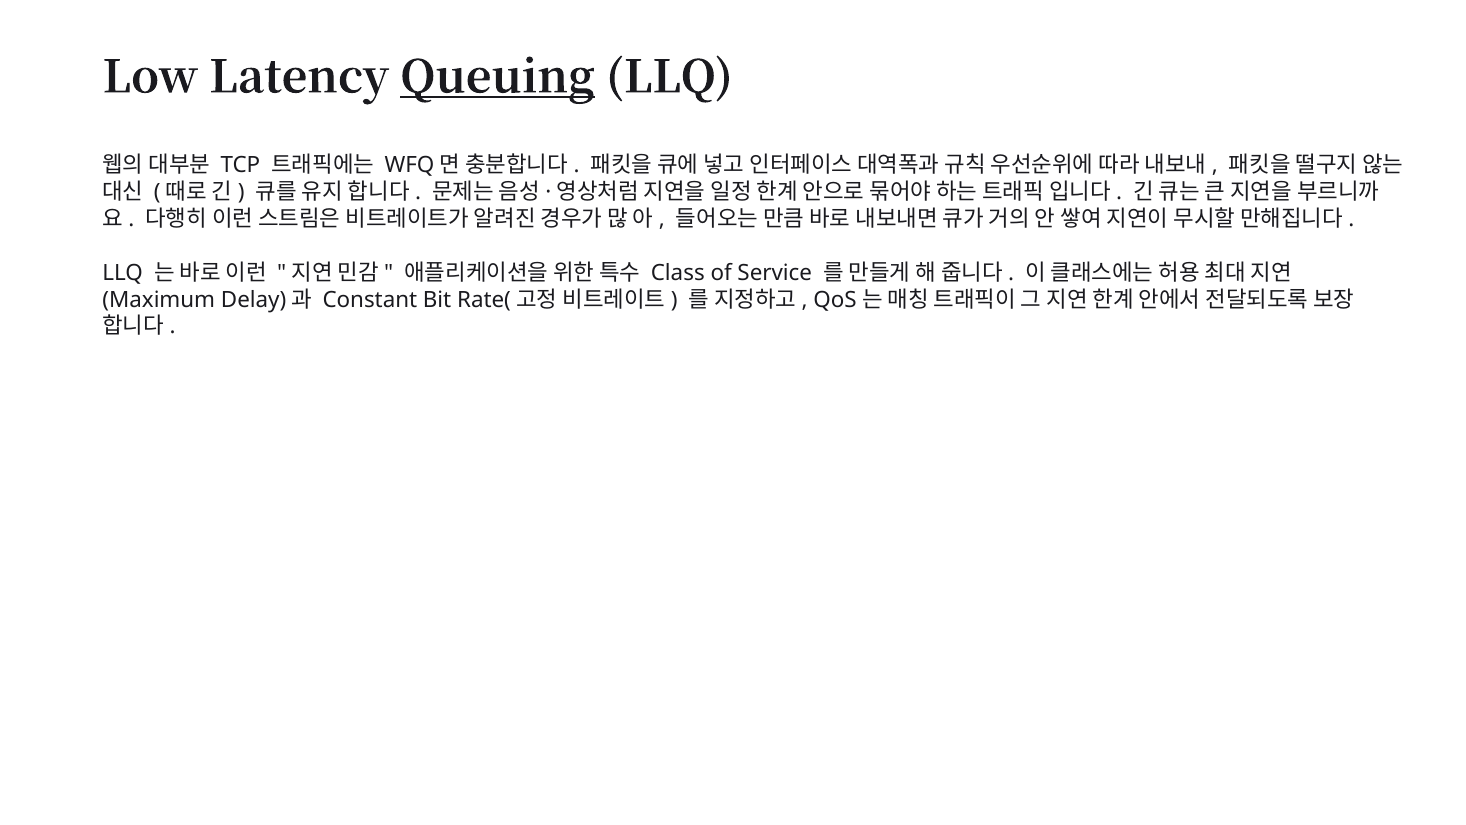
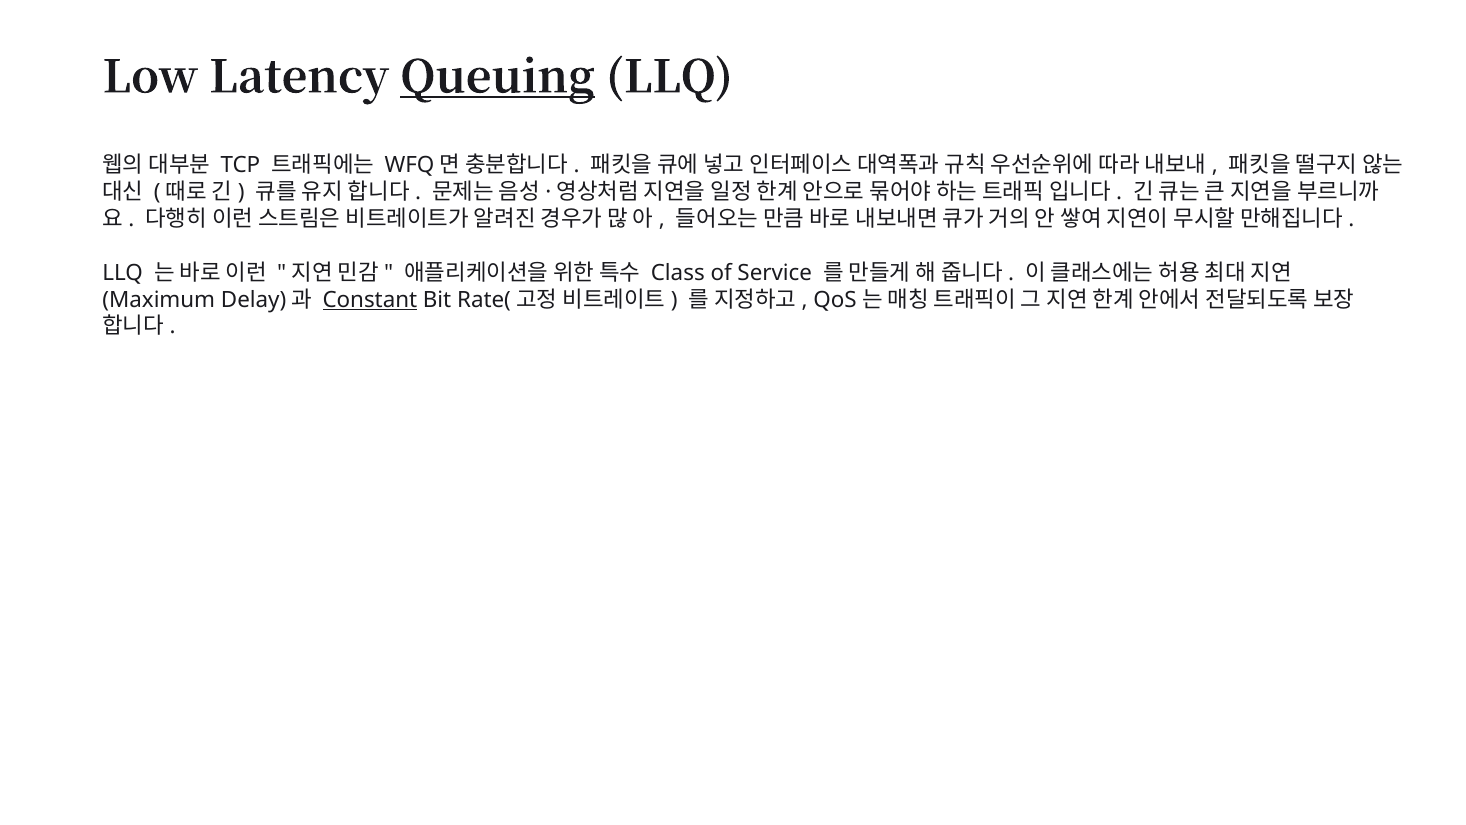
Constant underline: none -> present
